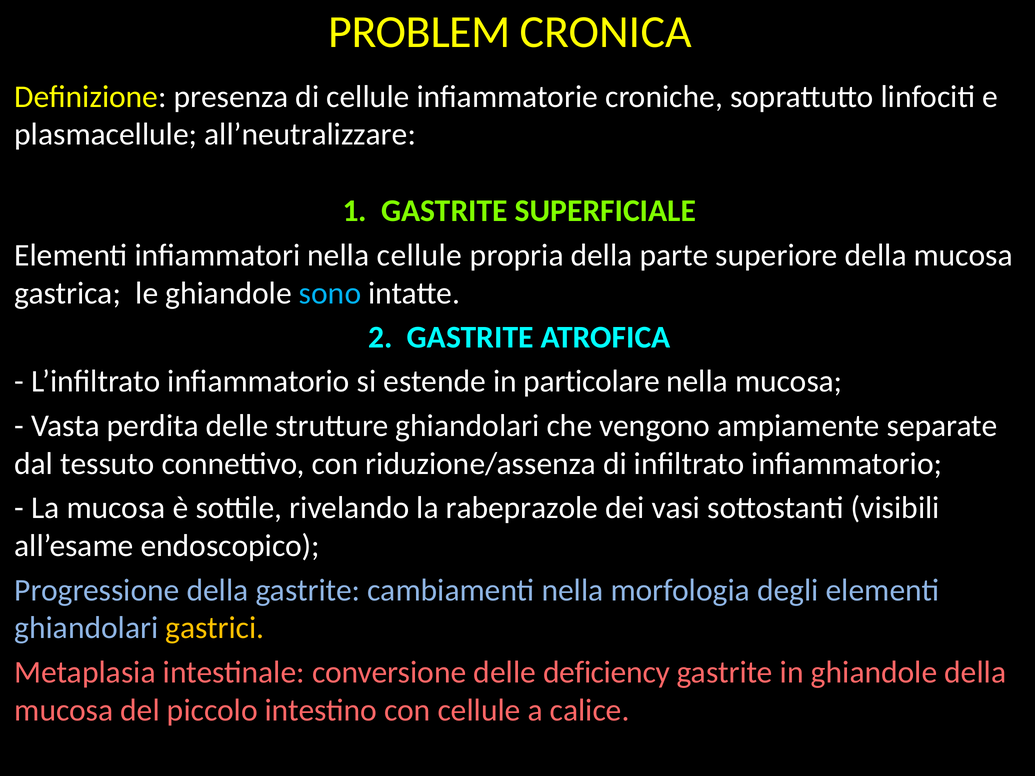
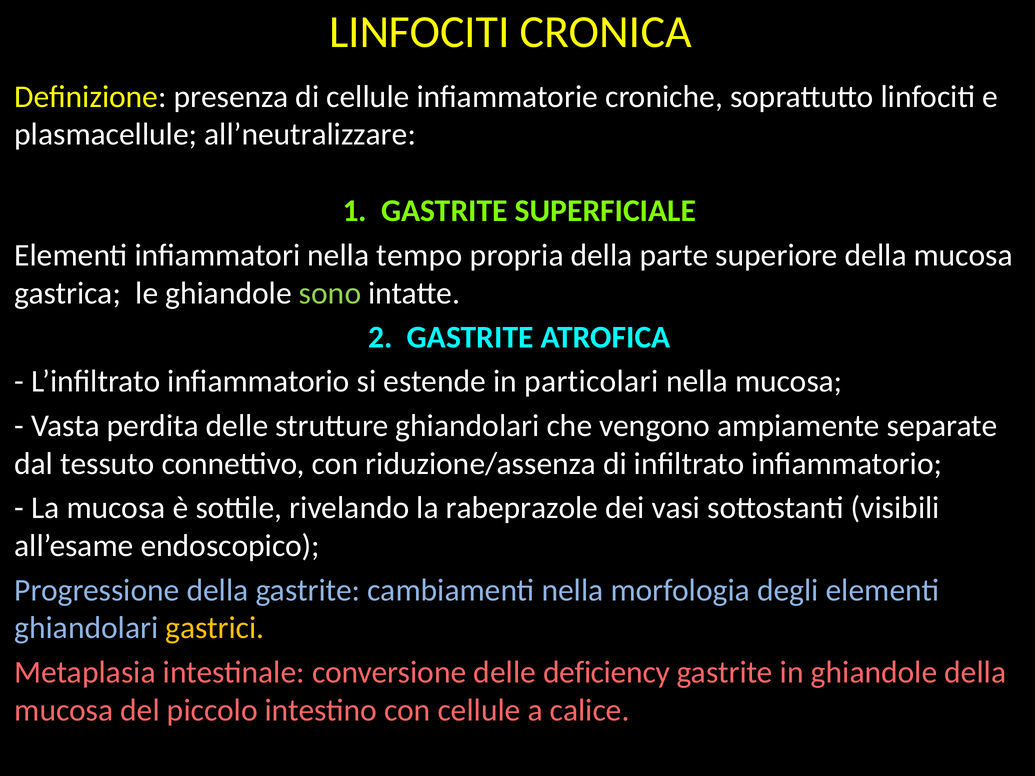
PROBLEM at (419, 32): PROBLEM -> LINFOCITI
nella cellule: cellule -> tempo
sono colour: light blue -> light green
particolare: particolare -> particolari
